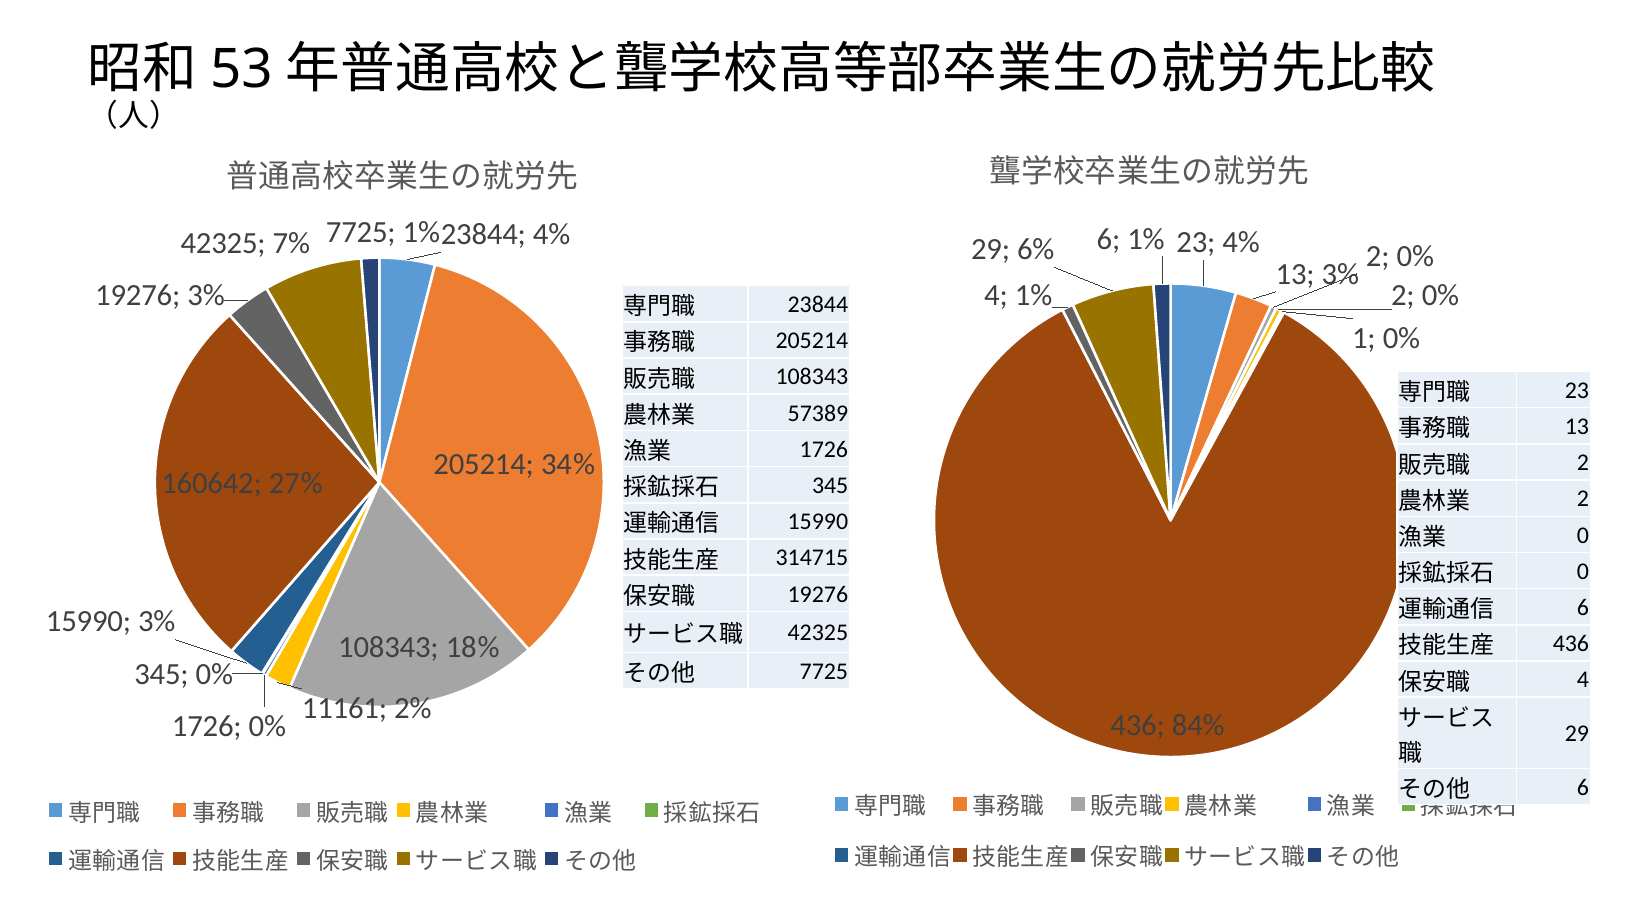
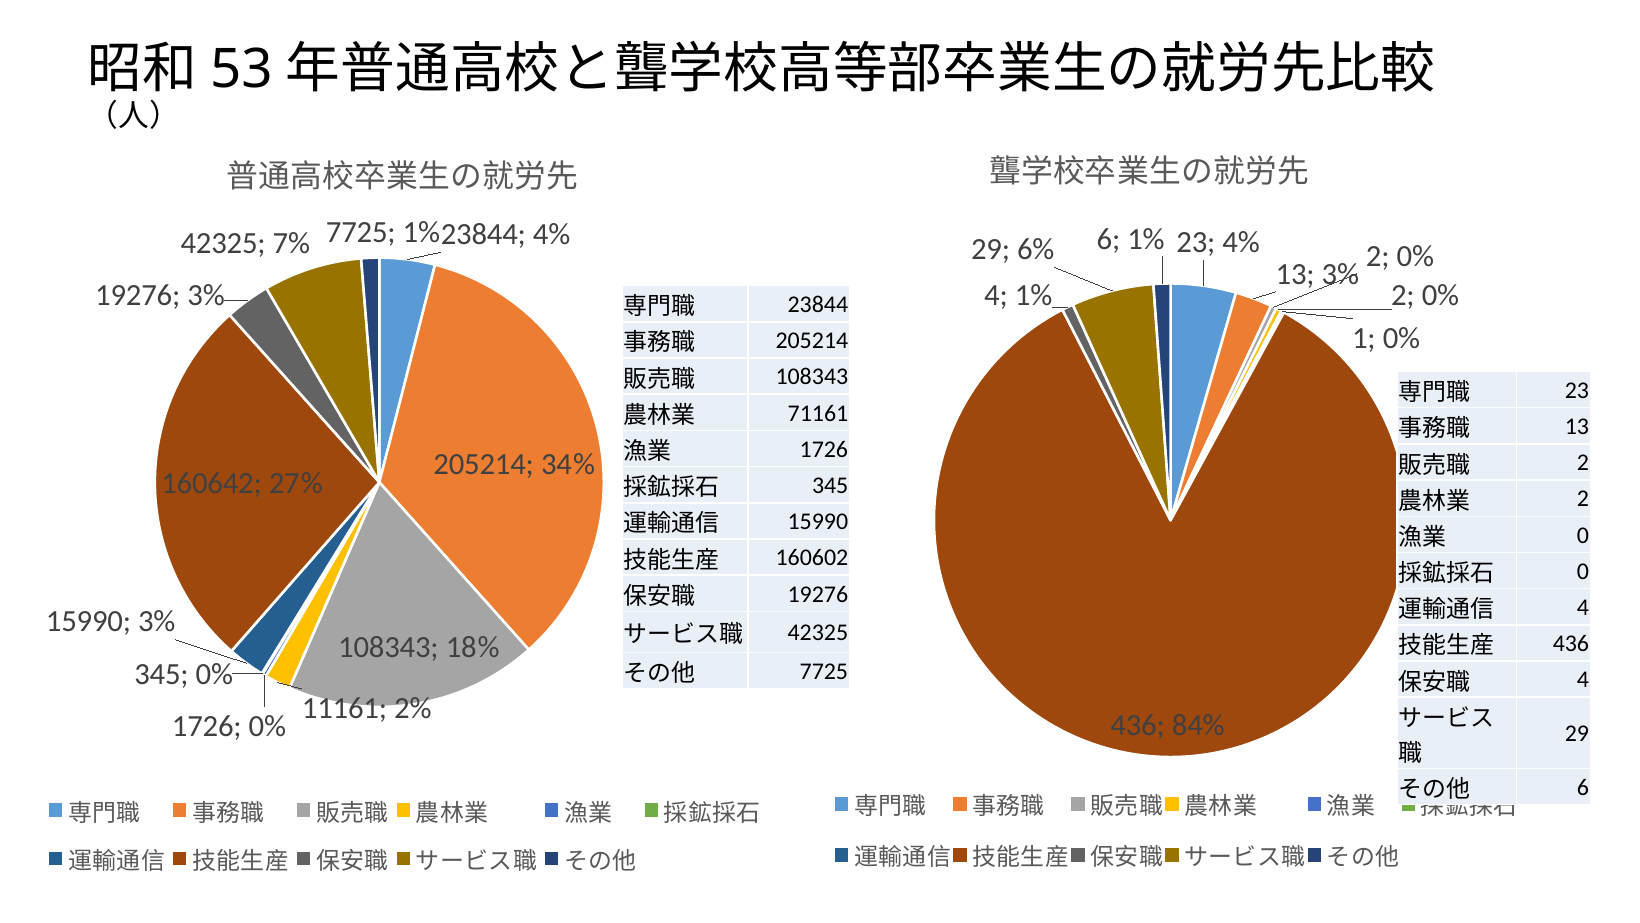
57389: 57389 -> 71161
314715: 314715 -> 160602
6 at (1583, 607): 6 -> 4
